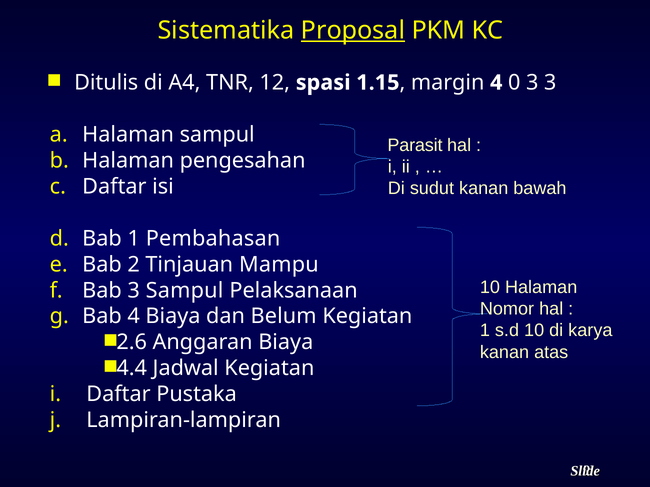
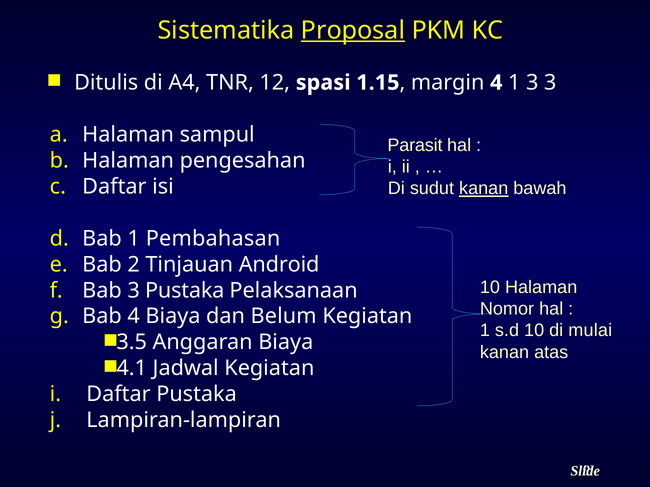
4 0: 0 -> 1
kanan at (484, 189) underline: none -> present
Mampu: Mampu -> Android
3 Sampul: Sampul -> Pustaka
karya: karya -> mulai
2.6: 2.6 -> 3.5
4.4: 4.4 -> 4.1
